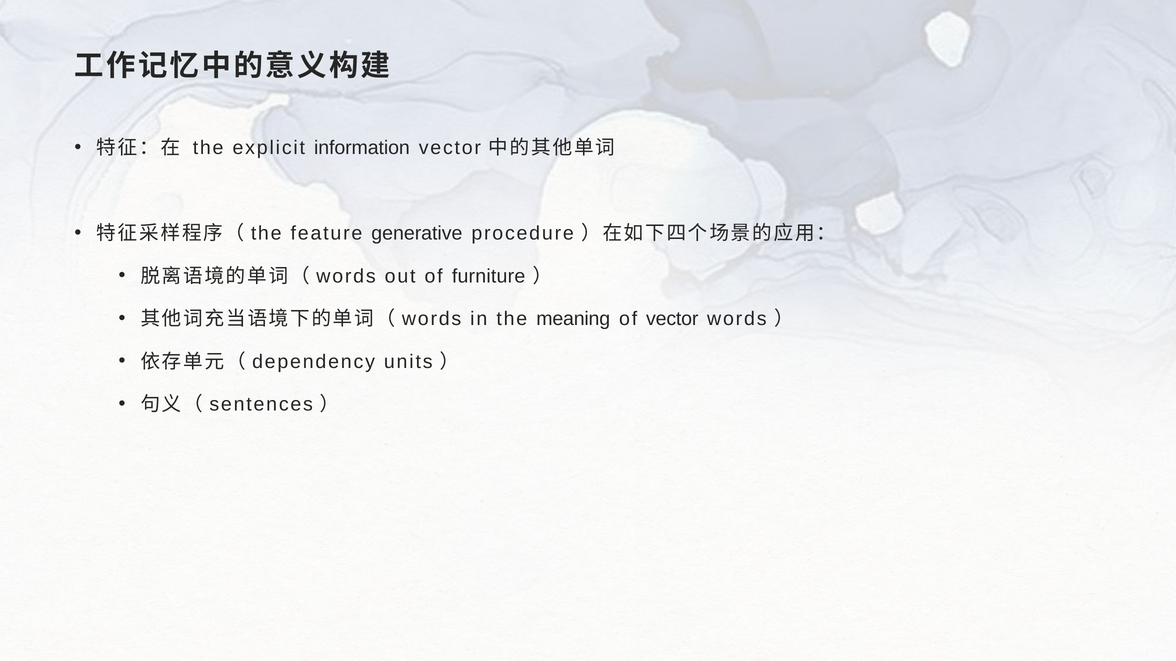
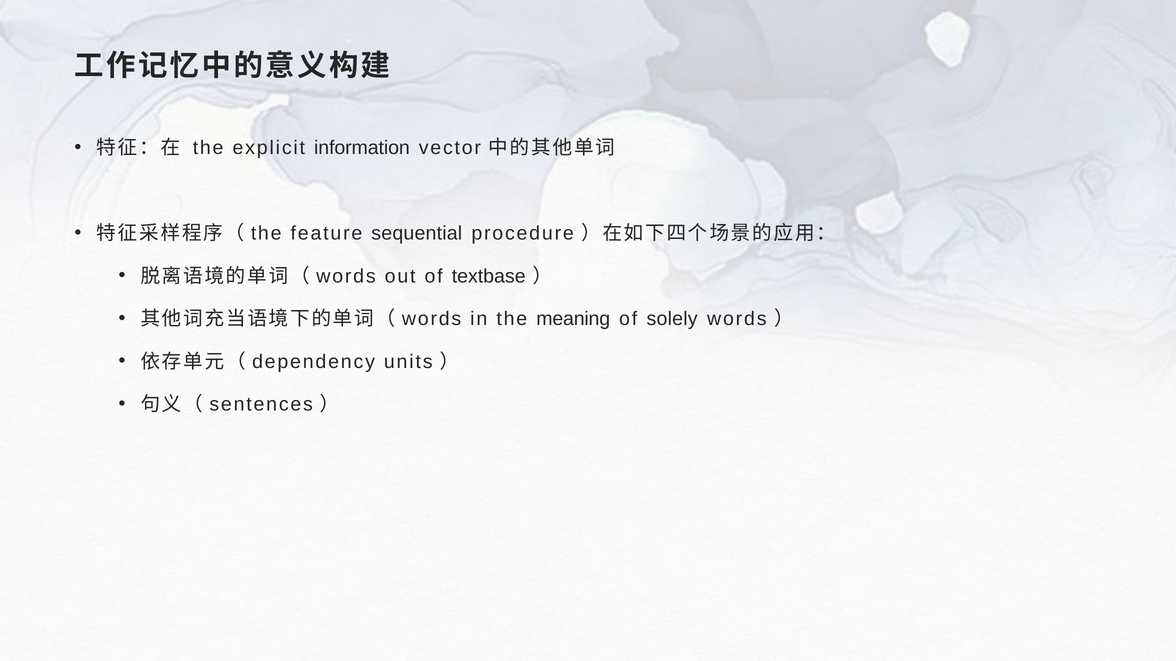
generative: generative -> sequential
furniture: furniture -> textbase
of vector: vector -> solely
